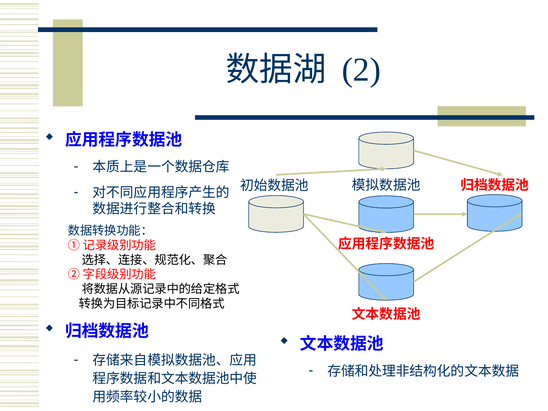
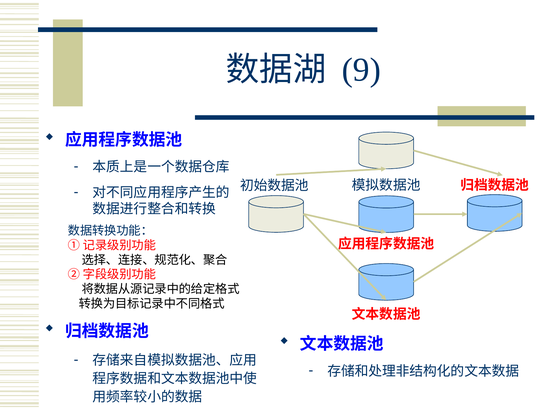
2: 2 -> 9
